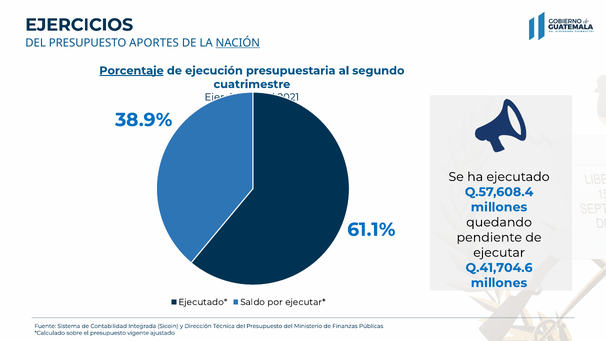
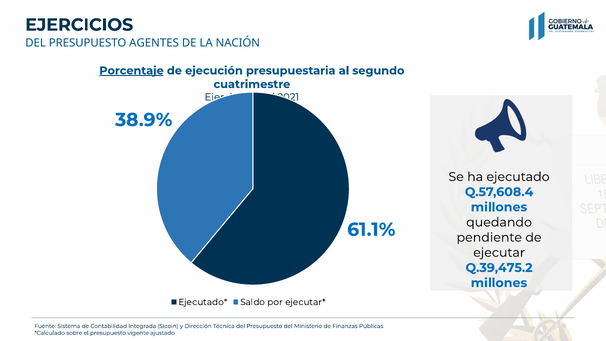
APORTES: APORTES -> AGENTES
NACIÓN underline: present -> none
Q.41,704.6: Q.41,704.6 -> Q.39,475.2
